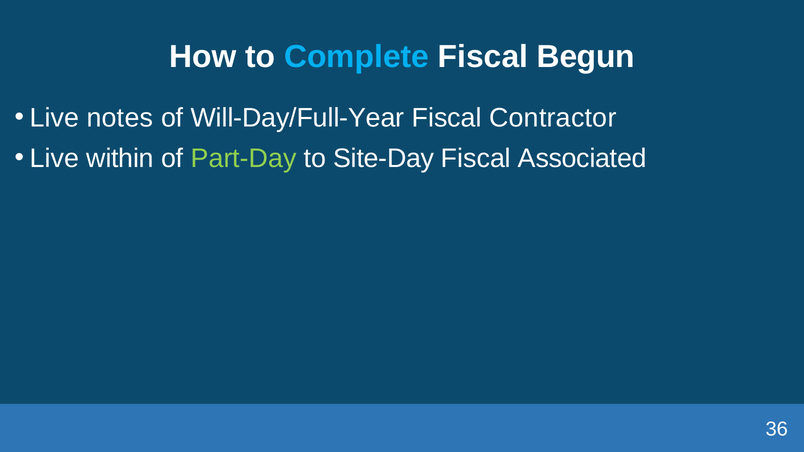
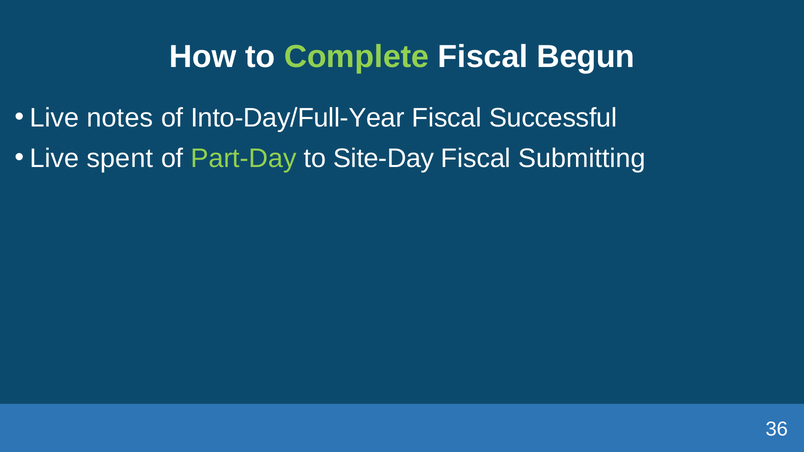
Complete colour: light blue -> light green
Will-Day/Full-Year: Will-Day/Full-Year -> Into-Day/Full-Year
Contractor: Contractor -> Successful
within: within -> spent
Associated: Associated -> Submitting
